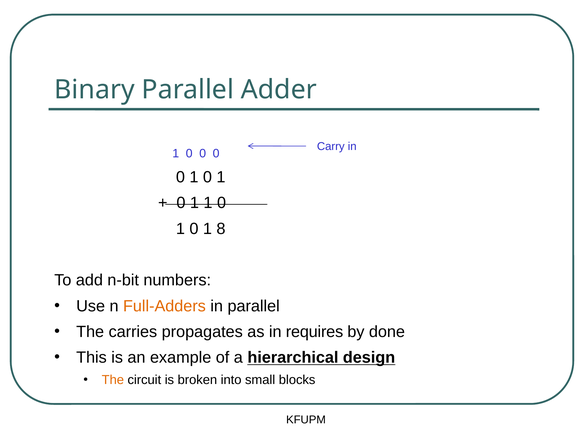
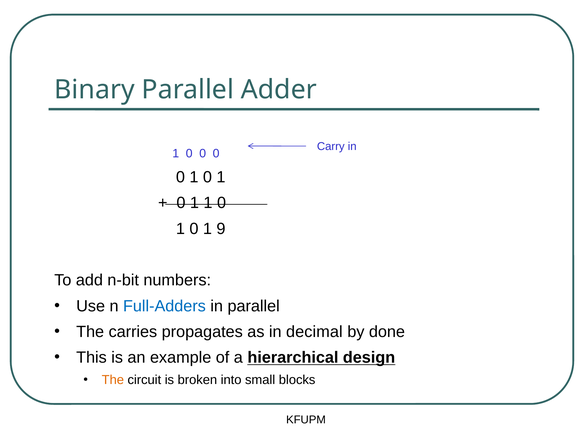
8: 8 -> 9
Full-Adders colour: orange -> blue
requires: requires -> decimal
